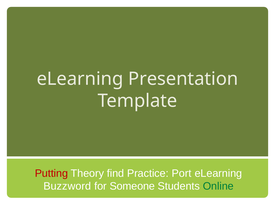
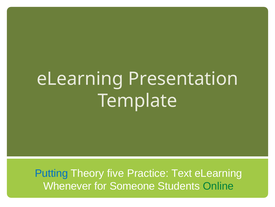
Putting colour: red -> blue
find: find -> five
Port: Port -> Text
Buzzword: Buzzword -> Whenever
